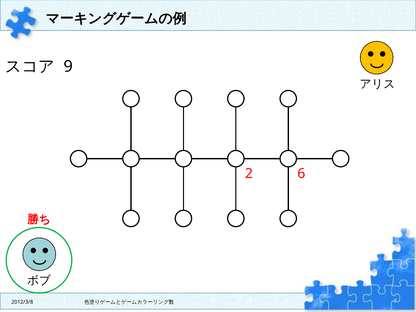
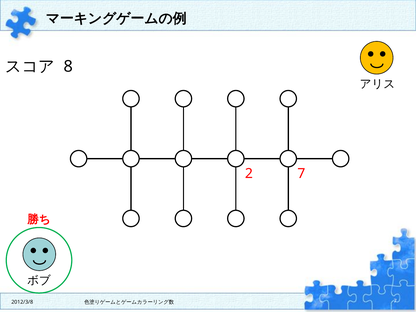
9: 9 -> 8
2 6: 6 -> 7
